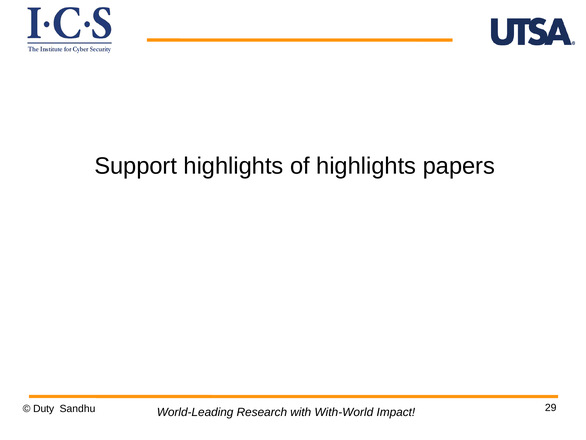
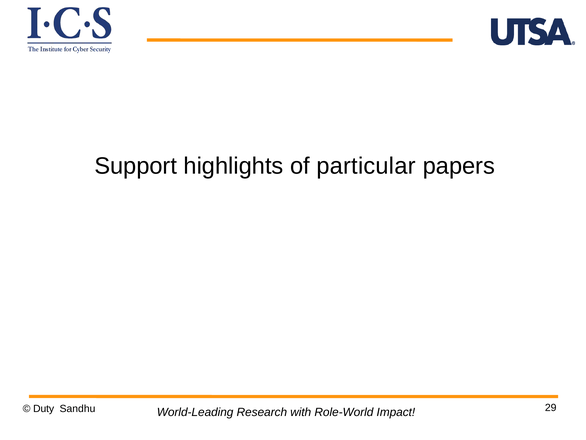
of highlights: highlights -> particular
With-World: With-World -> Role-World
